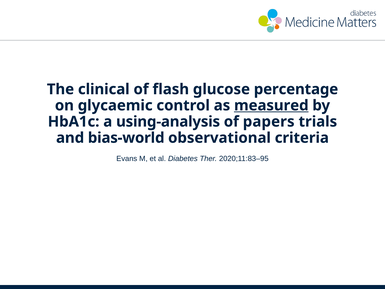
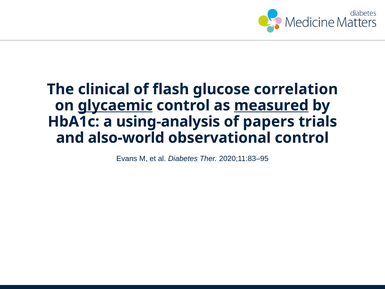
percentage: percentage -> correlation
glycaemic underline: none -> present
bias-world: bias-world -> also-world
observational criteria: criteria -> control
